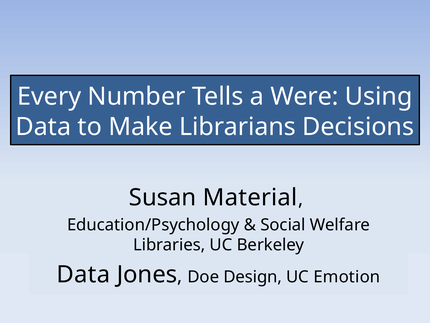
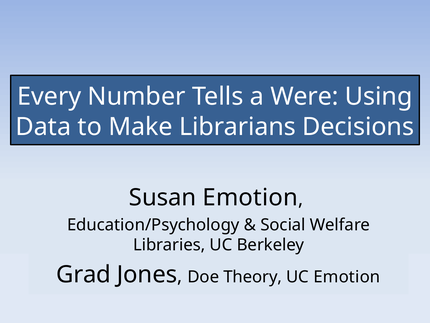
Susan Material: Material -> Emotion
Data at (83, 274): Data -> Grad
Design: Design -> Theory
